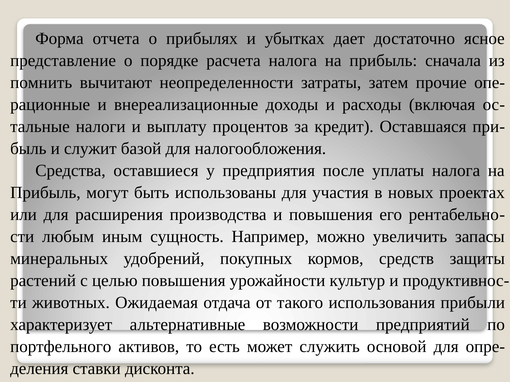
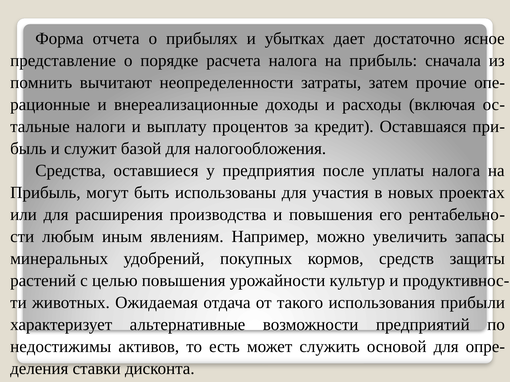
сущность: сущность -> явлениям
портфельного: портфельного -> недостижимы
